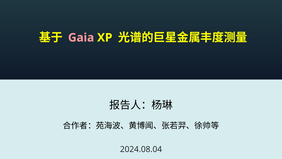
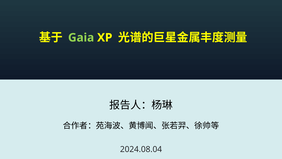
Gaia colour: pink -> light green
